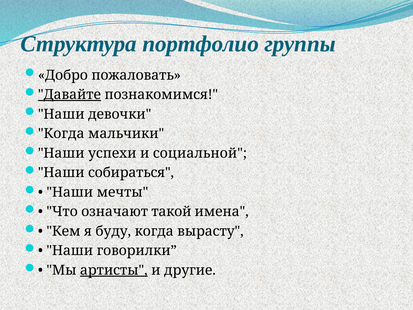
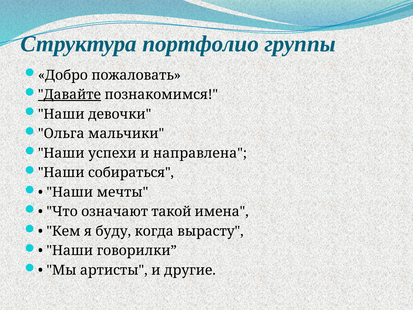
Когда at (61, 134): Когда -> Ольга
социальной: социальной -> направлена
артисты underline: present -> none
